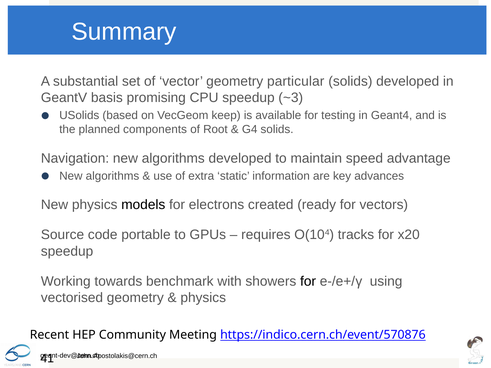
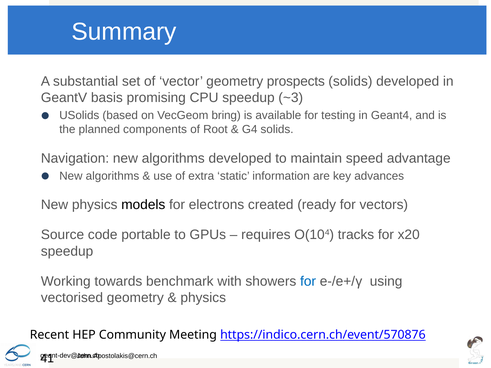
particular: particular -> prospects
keep: keep -> bring
for at (308, 281) colour: black -> blue
